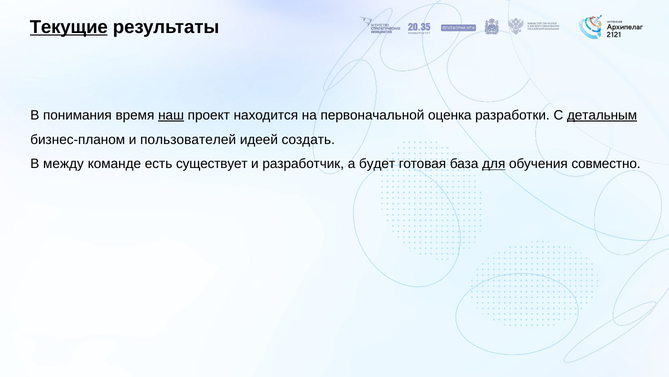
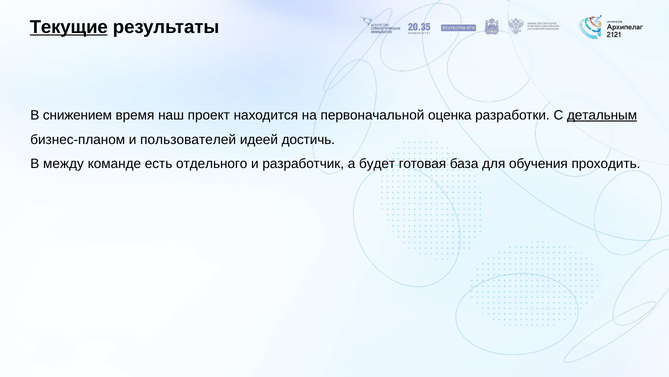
понимания: понимания -> снижением
наш underline: present -> none
создать: создать -> достичь
существует: существует -> отдельного
для underline: present -> none
совместно: совместно -> проходить
